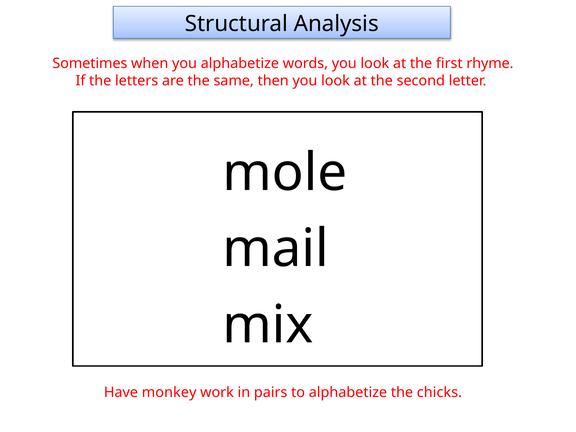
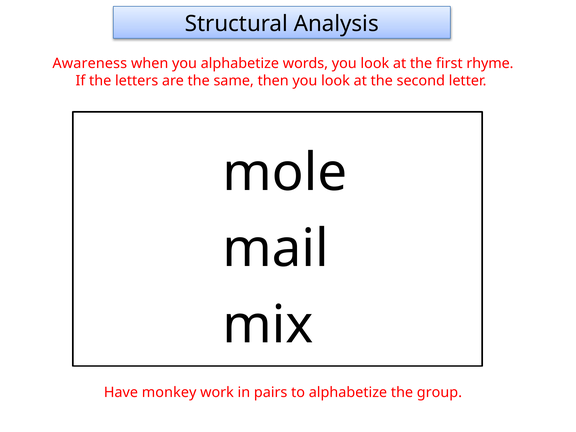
Sometimes: Sometimes -> Awareness
chicks: chicks -> group
